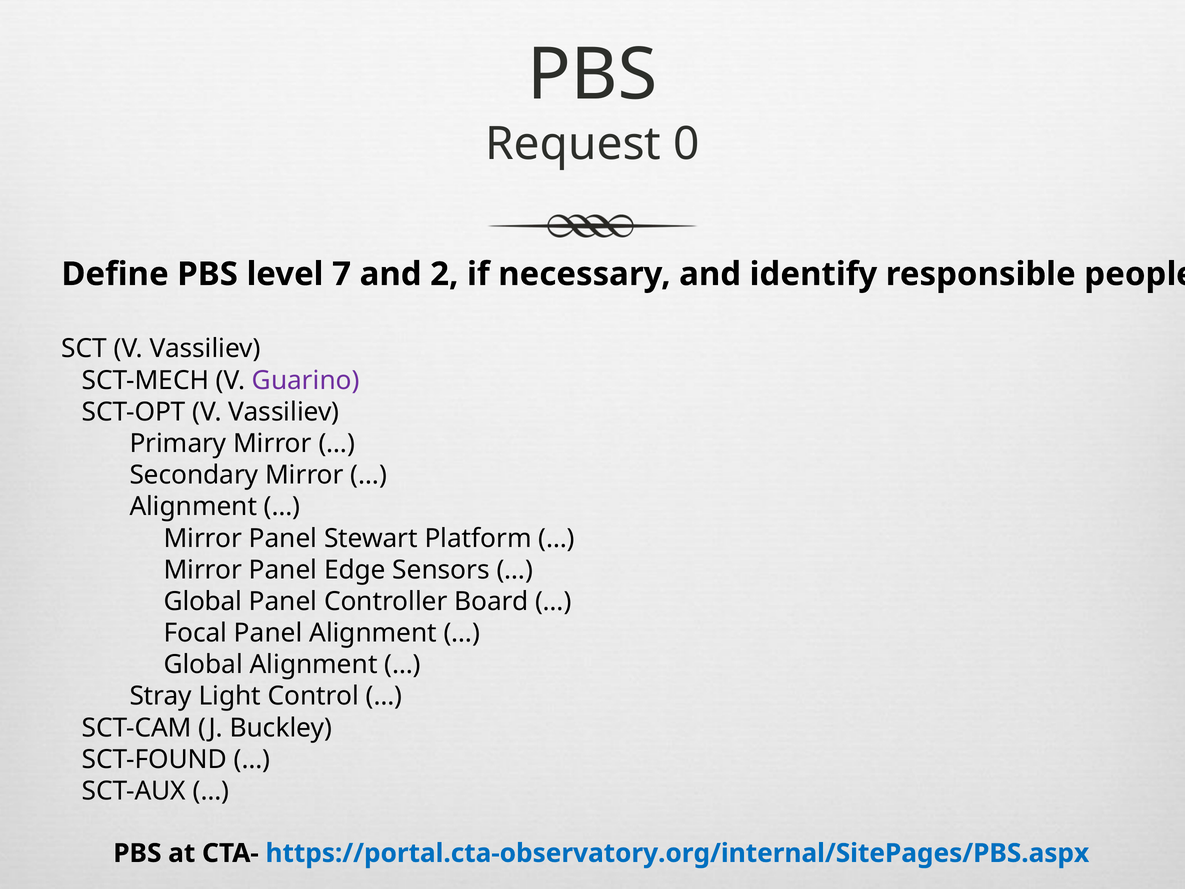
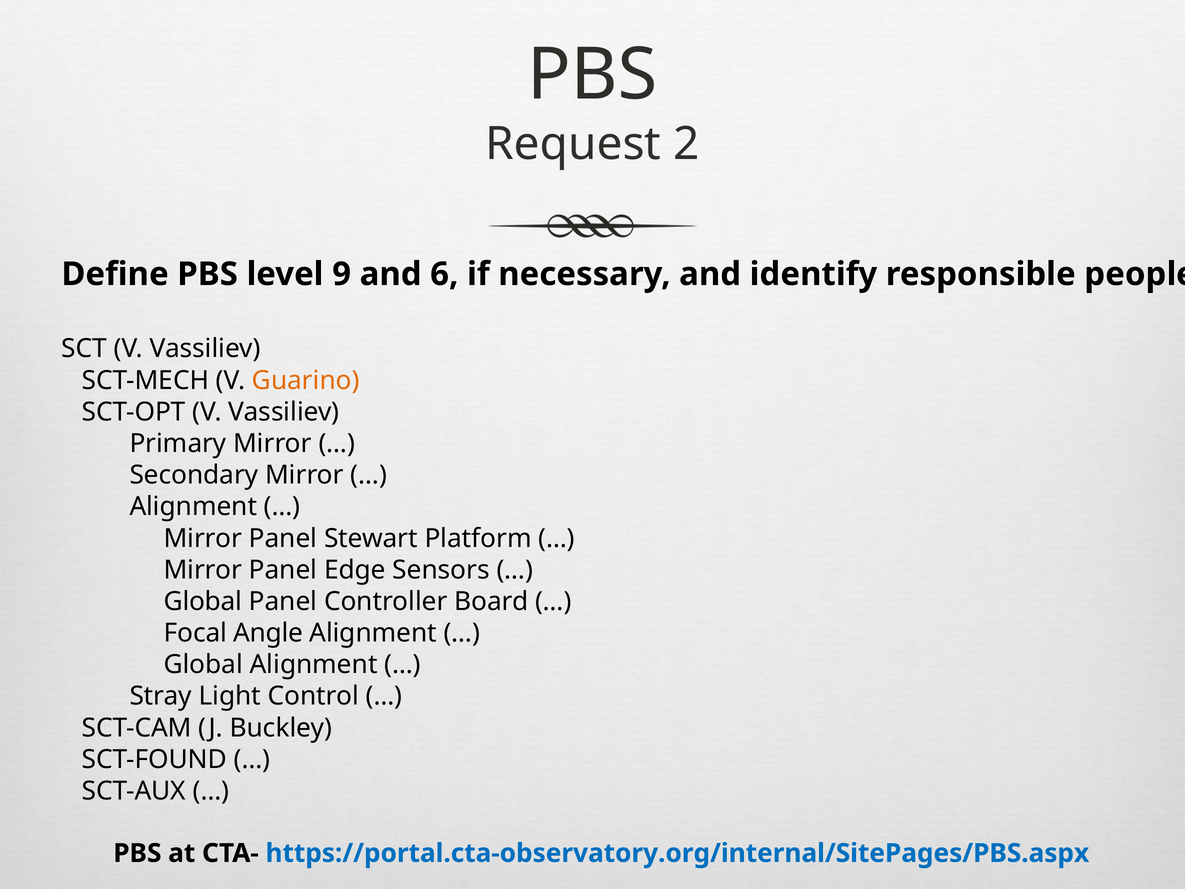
0: 0 -> 2
7: 7 -> 9
2: 2 -> 6
Guarino colour: purple -> orange
Focal Panel: Panel -> Angle
